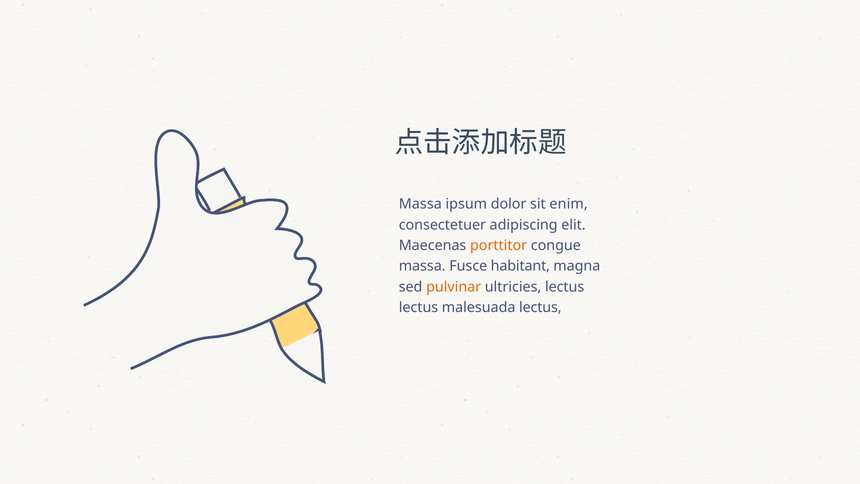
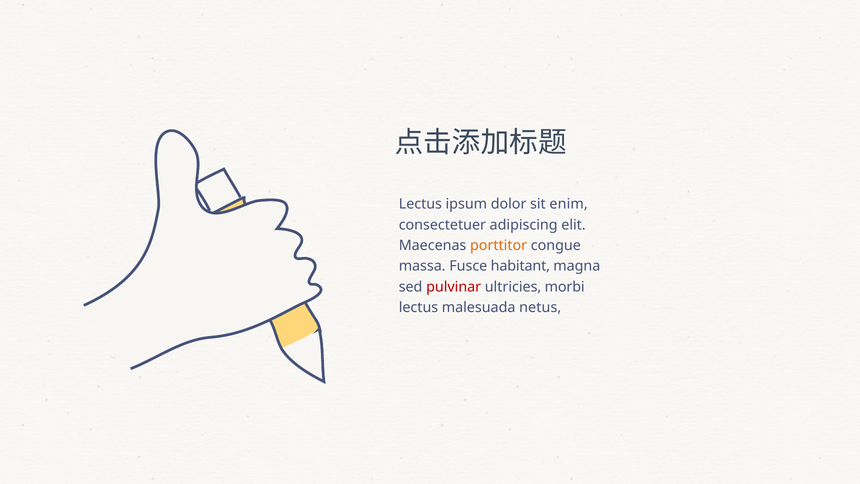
Massa at (420, 204): Massa -> Lectus
pulvinar colour: orange -> red
ultricies lectus: lectus -> morbi
malesuada lectus: lectus -> netus
